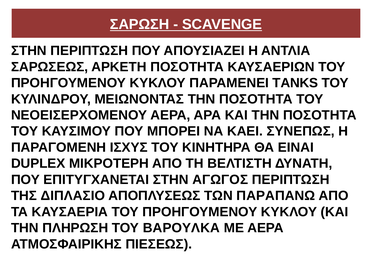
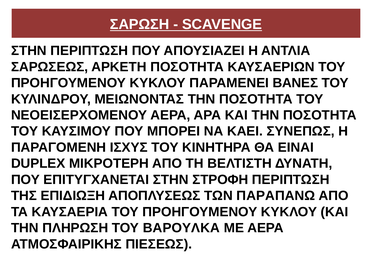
TANKS: TANKS -> ΒΑΝΕΣ
ΑΓΩΓΟΣ: ΑΓΩΓΟΣ -> ΣΤΡΟΦΗ
ΔΙΠΛΑΣΙΟ: ΔΙΠΛΑΣΙΟ -> ΕΠΙΔΙΩΞΗ
